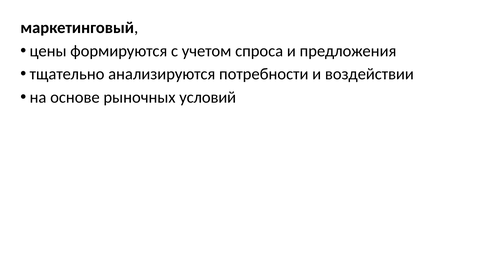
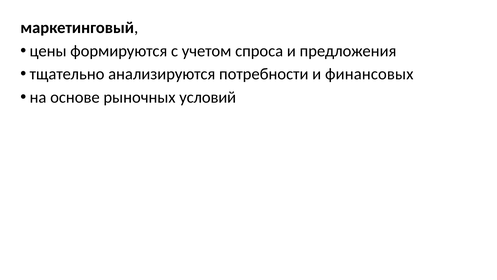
воздействии: воздействии -> финансовых
